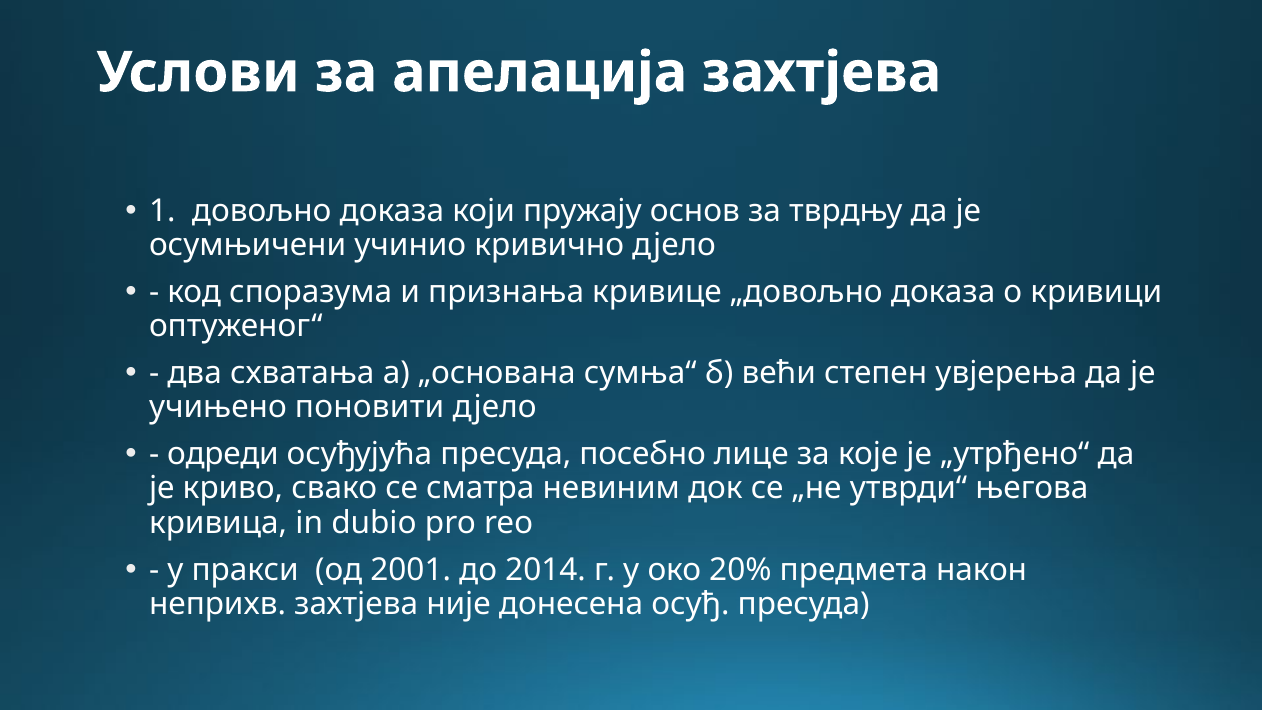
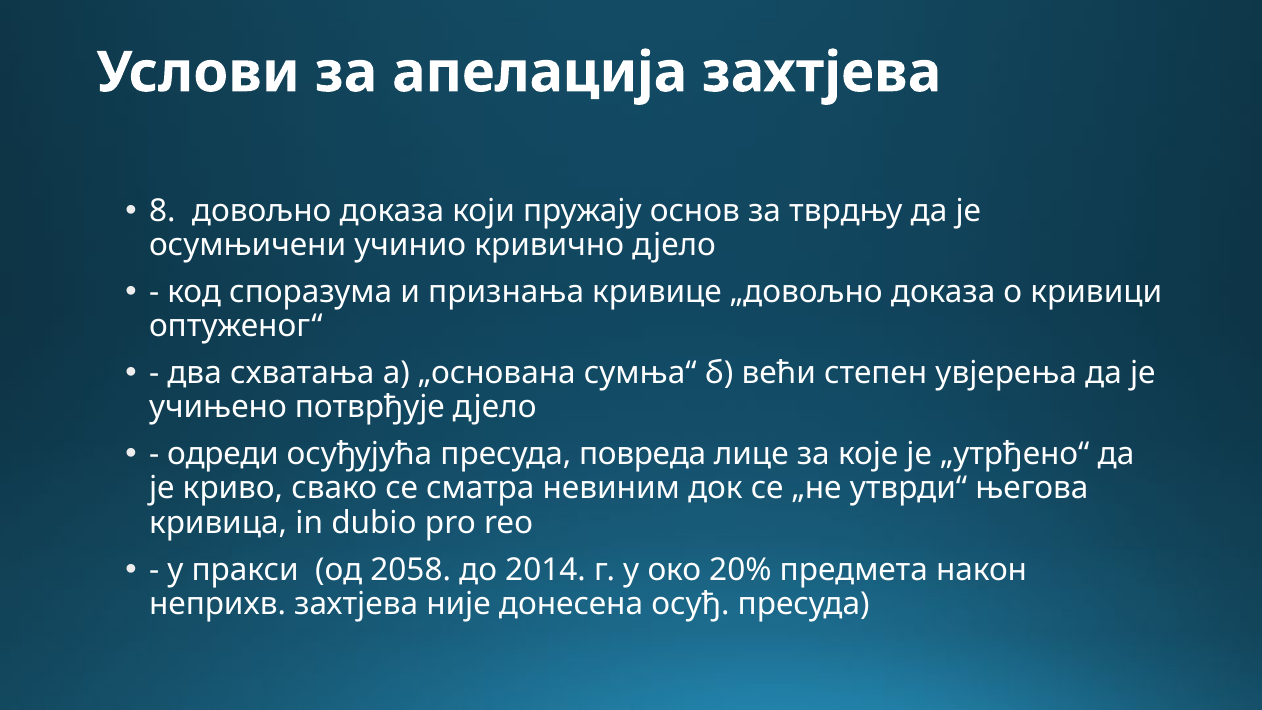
1: 1 -> 8
поновити: поновити -> потврђује
посебно: посебно -> повреда
2001: 2001 -> 2058
